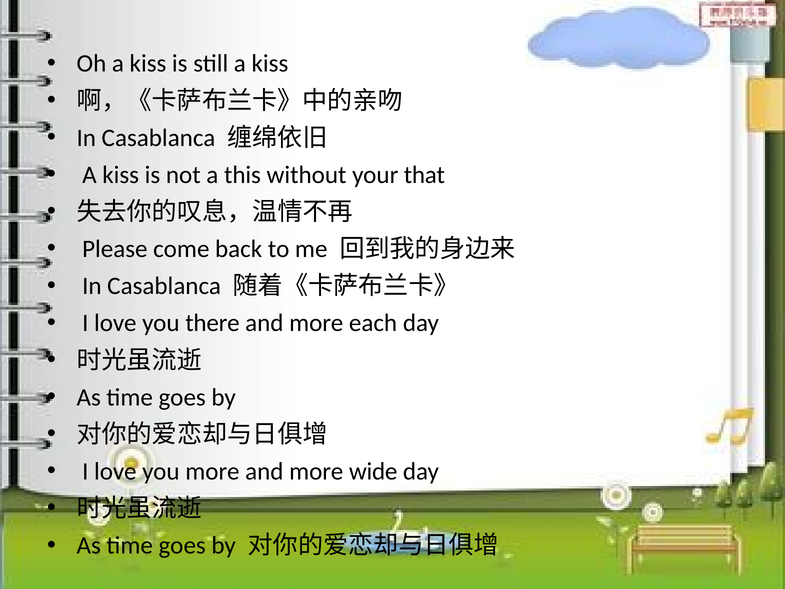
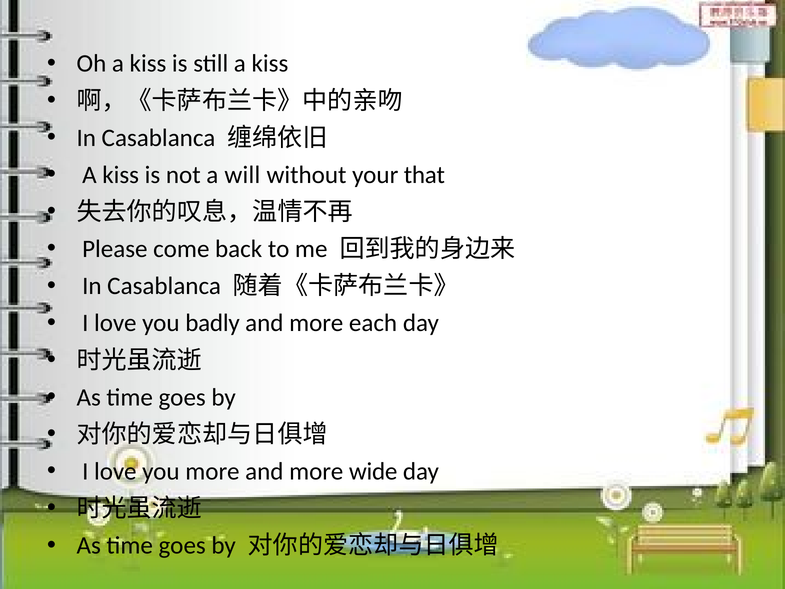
this: this -> will
there: there -> badly
